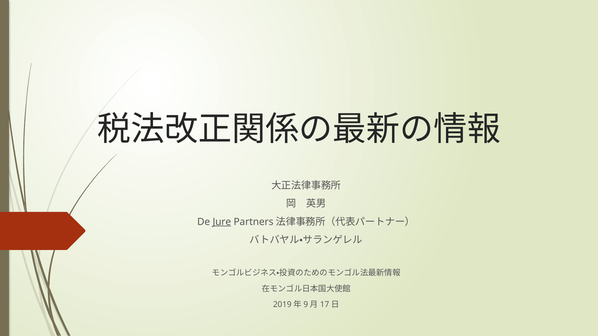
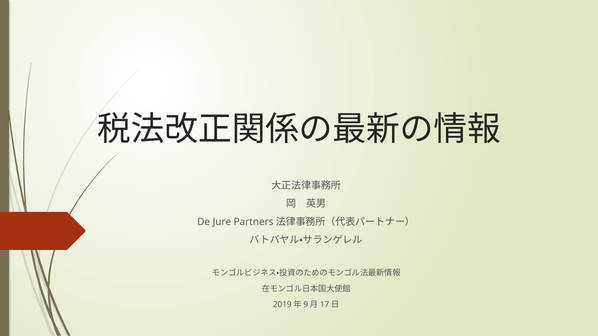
Jure underline: present -> none
